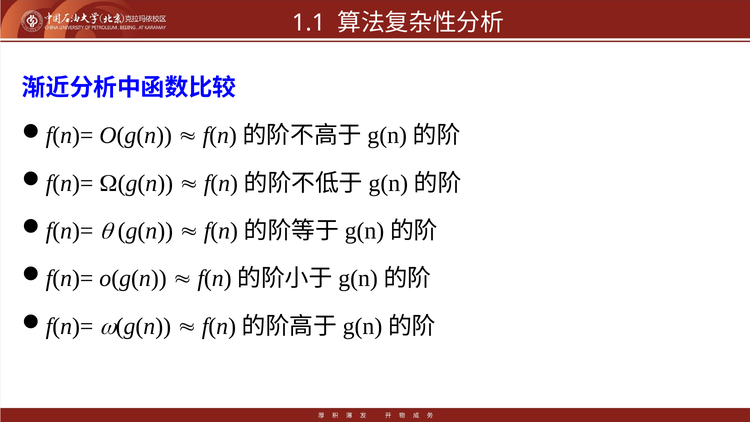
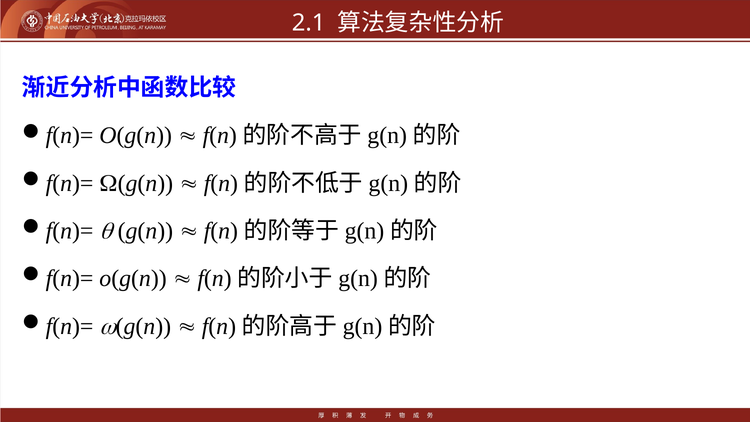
1.1: 1.1 -> 2.1
